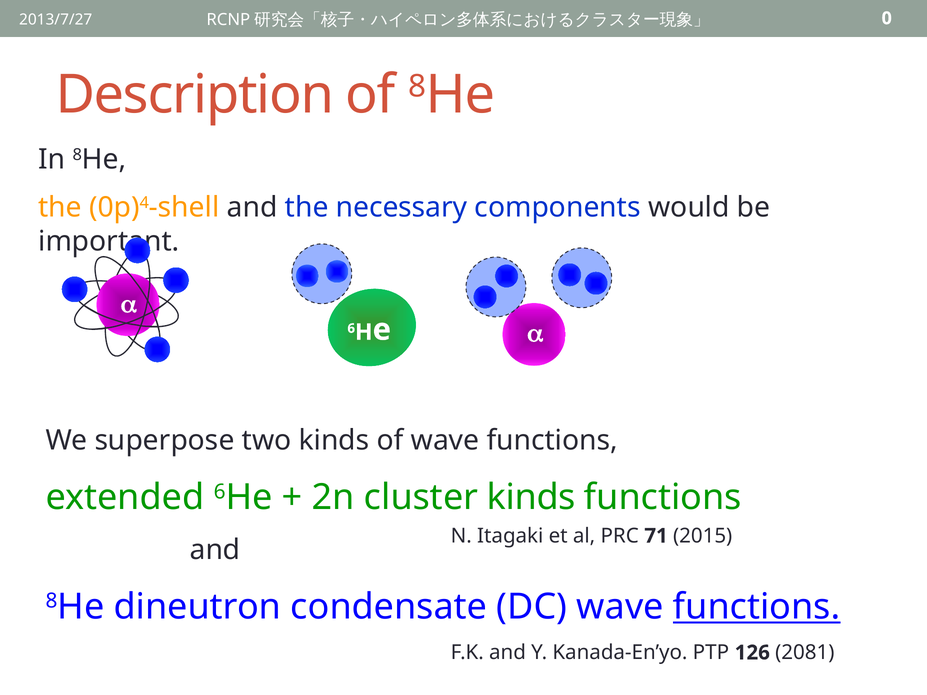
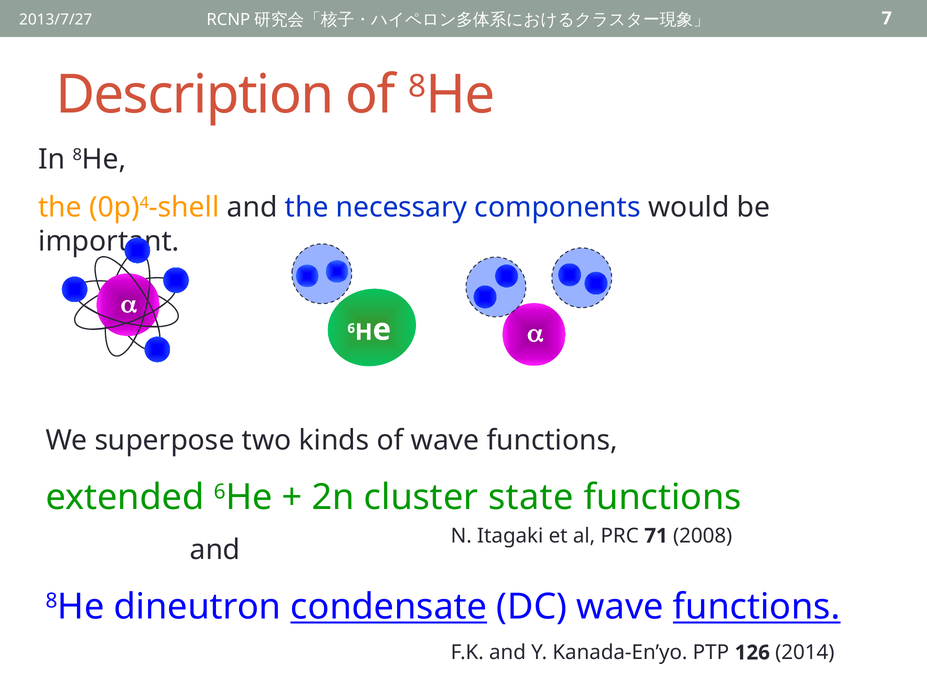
0: 0 -> 7
cluster kinds: kinds -> state
2015: 2015 -> 2008
condensate underline: none -> present
2081: 2081 -> 2014
